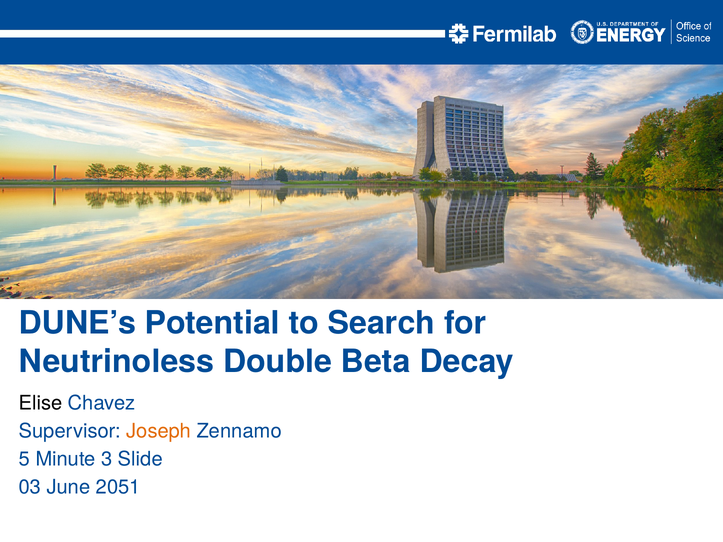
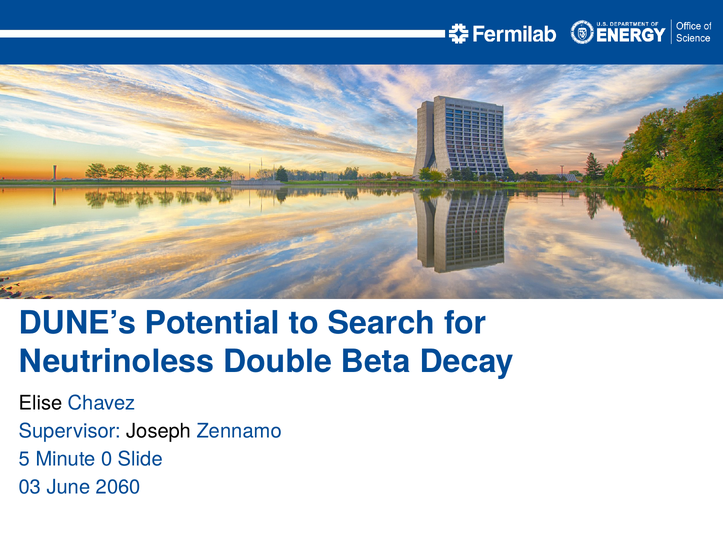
Joseph colour: orange -> black
3: 3 -> 0
2051: 2051 -> 2060
